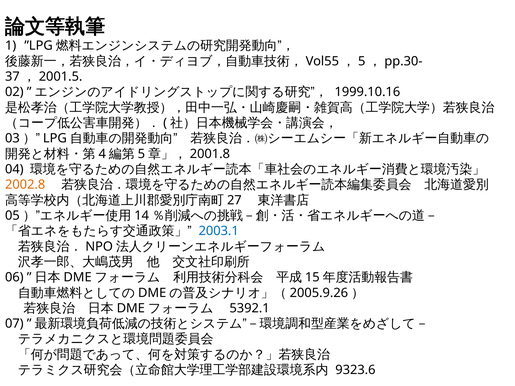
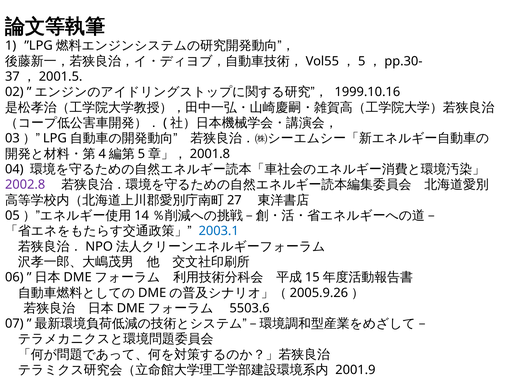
2002.8 colour: orange -> purple
5392.1: 5392.1 -> 5503.6
9323.6: 9323.6 -> 2001.9
